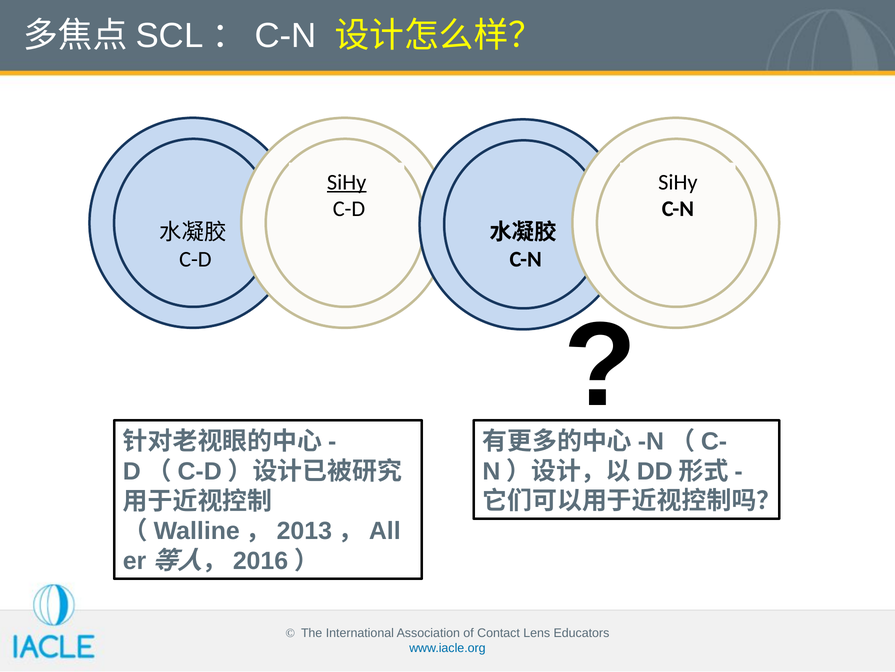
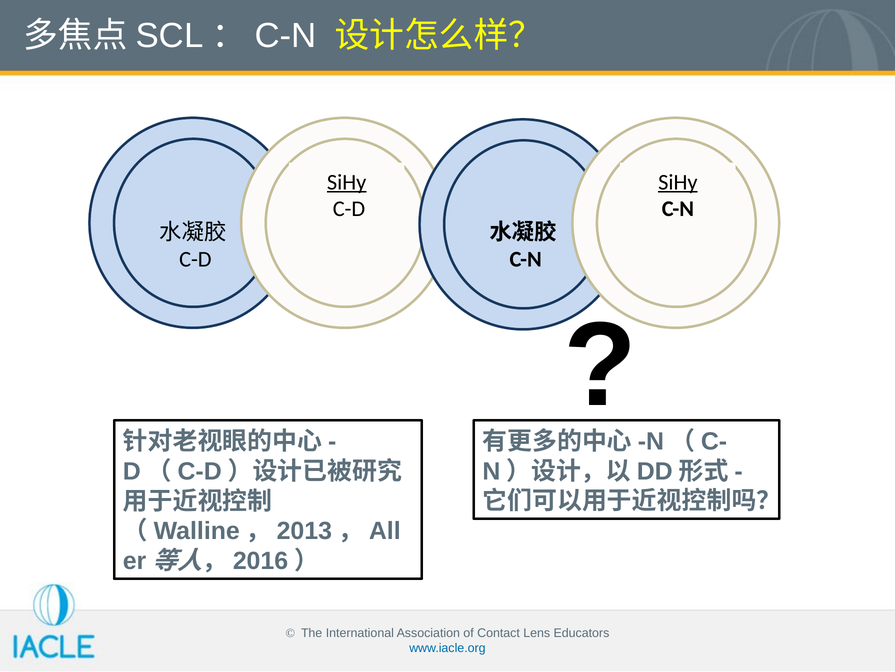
SiHy at (678, 182) underline: none -> present
